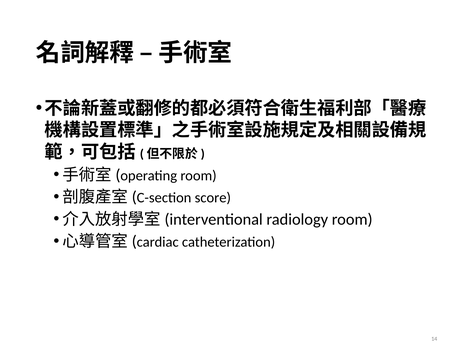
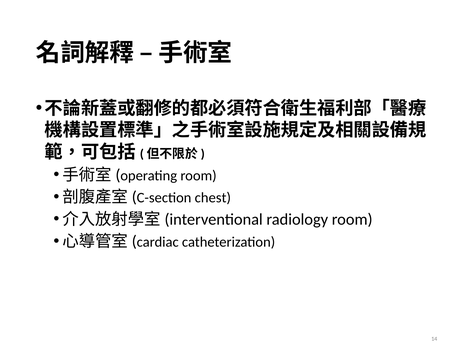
score: score -> chest
